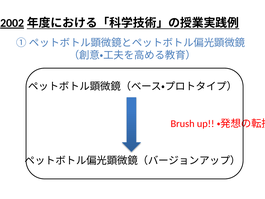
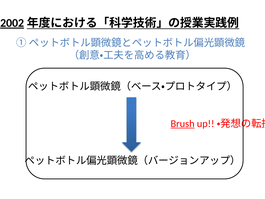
Brush underline: none -> present
